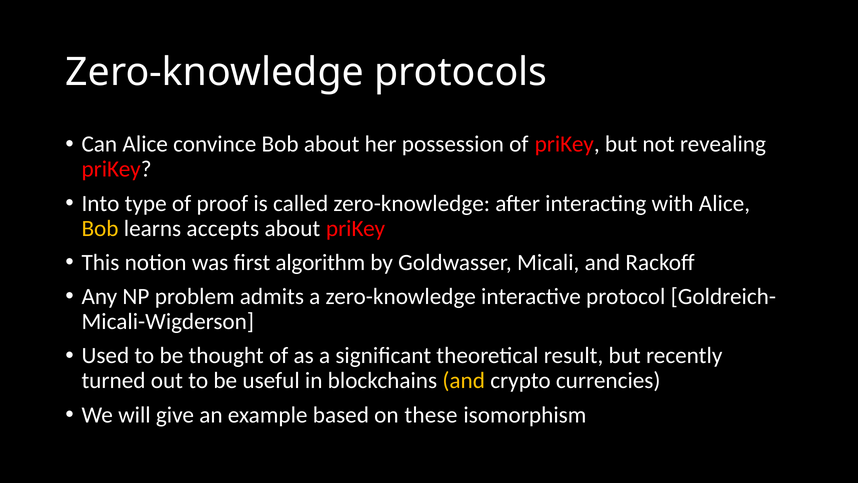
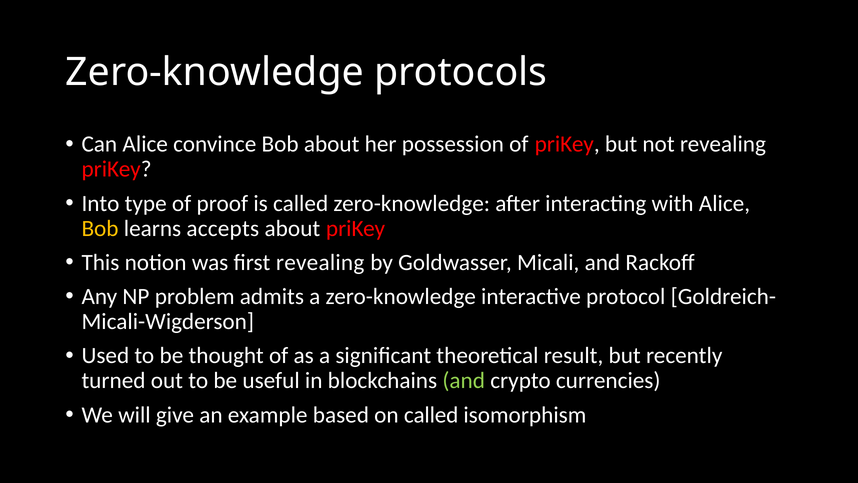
first algorithm: algorithm -> revealing
and at (464, 381) colour: yellow -> light green
on these: these -> called
